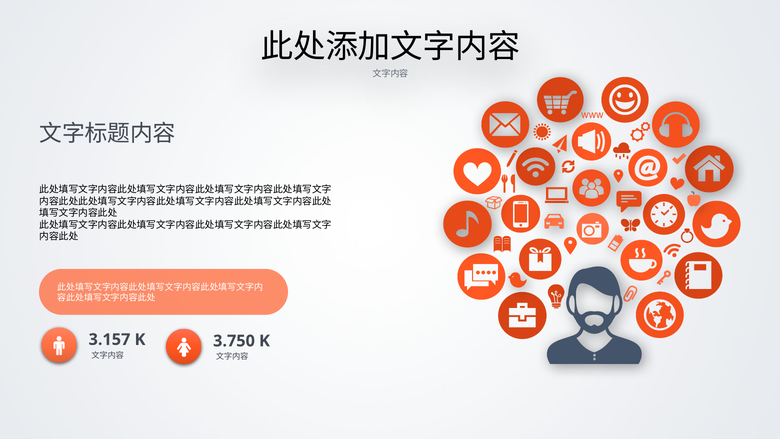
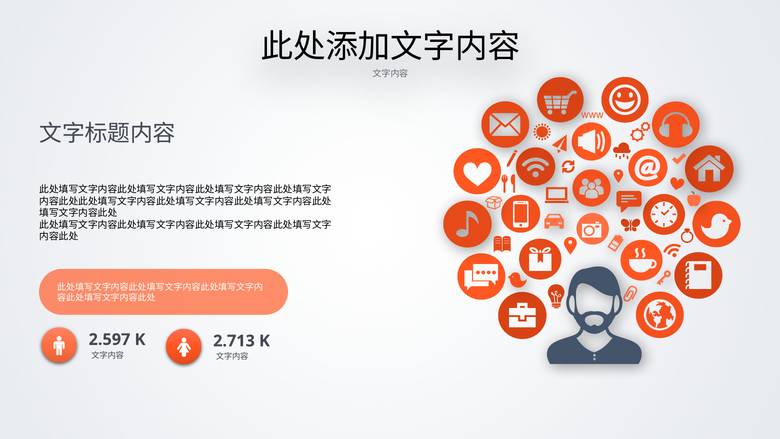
3.157: 3.157 -> 2.597
3.750: 3.750 -> 2.713
